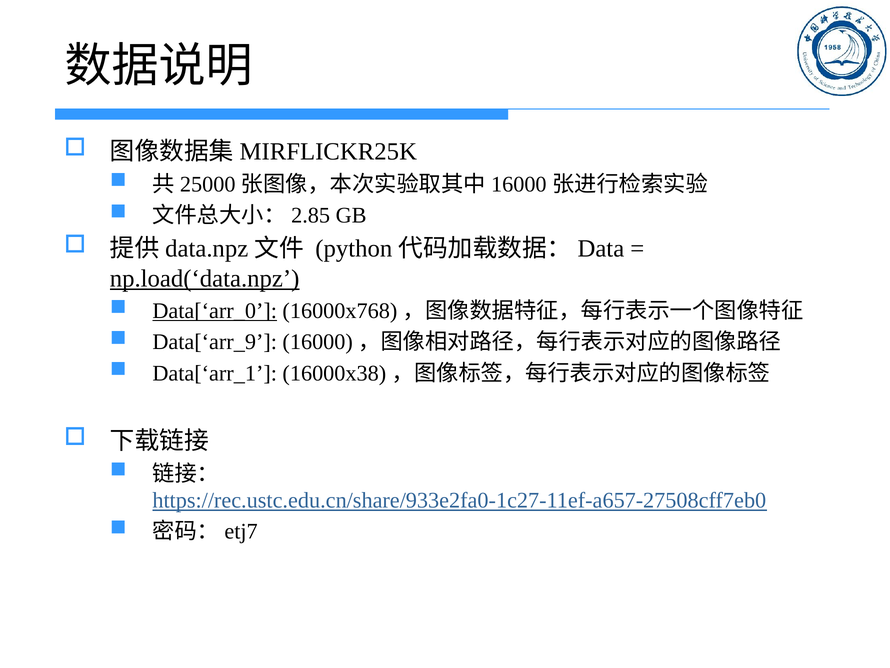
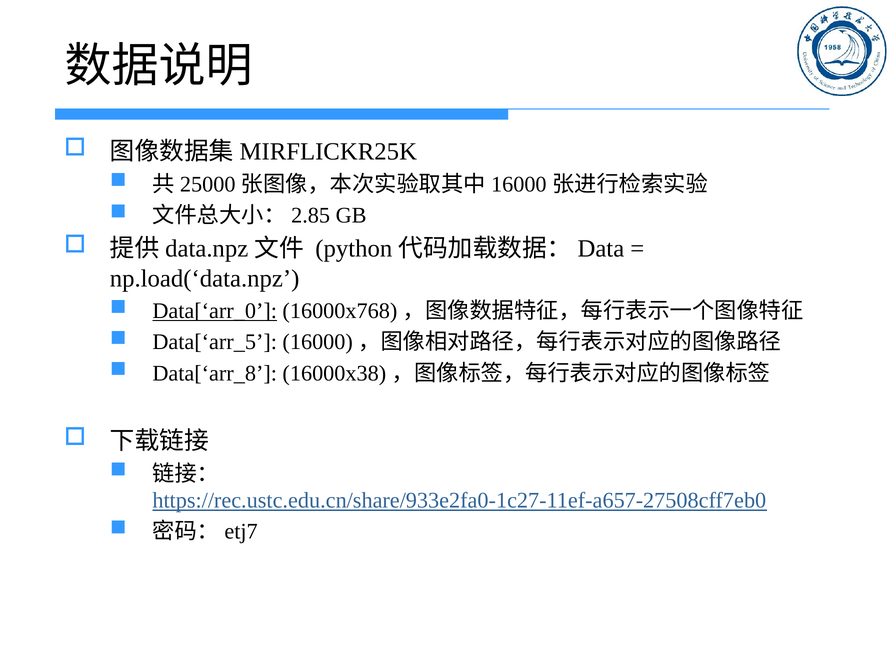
np.load(‘data.npz underline: present -> none
Data[‘arr_9: Data[‘arr_9 -> Data[‘arr_5
Data[‘arr_1: Data[‘arr_1 -> Data[‘arr_8
